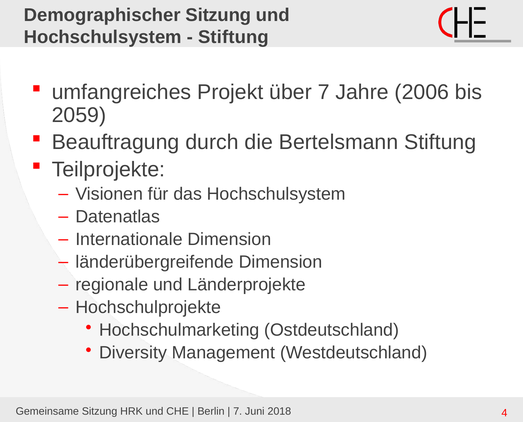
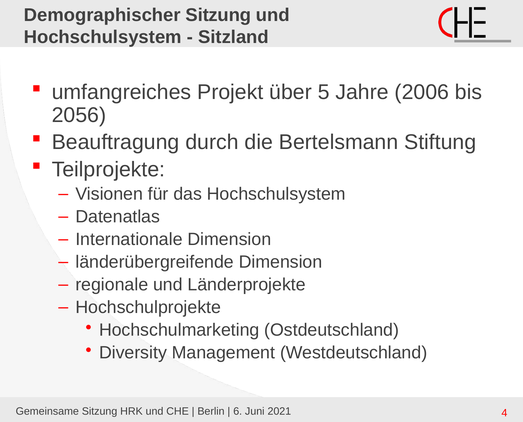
Stiftung at (233, 37): Stiftung -> Sitzland
über 7: 7 -> 5
2059: 2059 -> 2056
7 at (238, 412): 7 -> 6
2018: 2018 -> 2021
